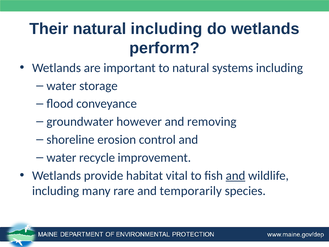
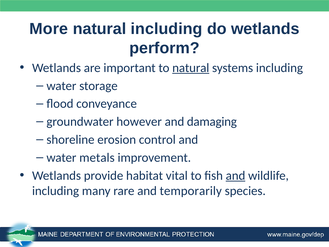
Their: Their -> More
natural at (191, 68) underline: none -> present
removing: removing -> damaging
recycle: recycle -> metals
